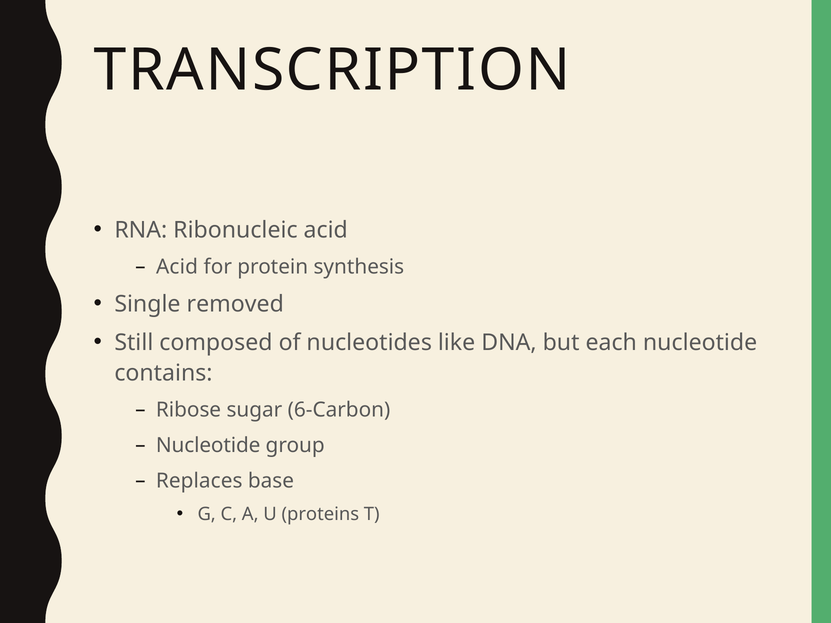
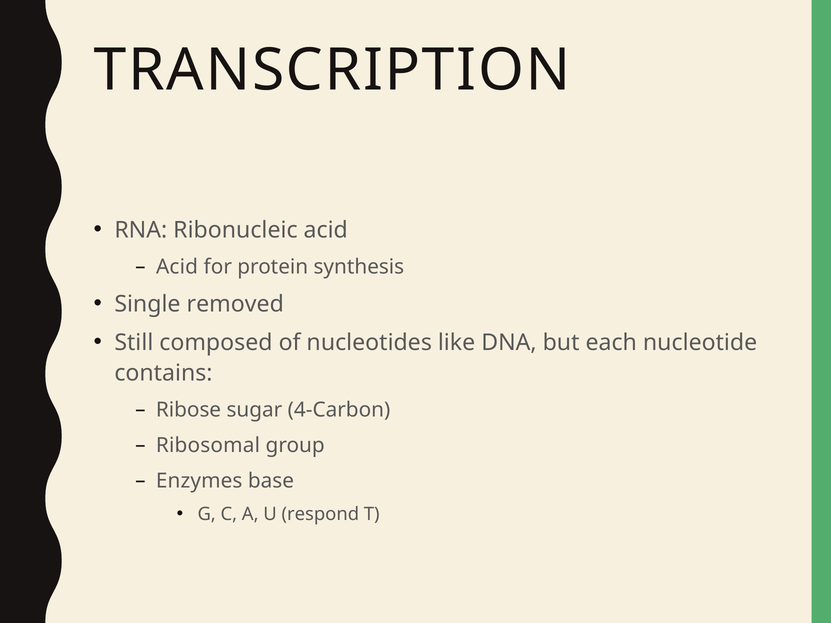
6-Carbon: 6-Carbon -> 4-Carbon
Nucleotide at (208, 445): Nucleotide -> Ribosomal
Replaces: Replaces -> Enzymes
proteins: proteins -> respond
